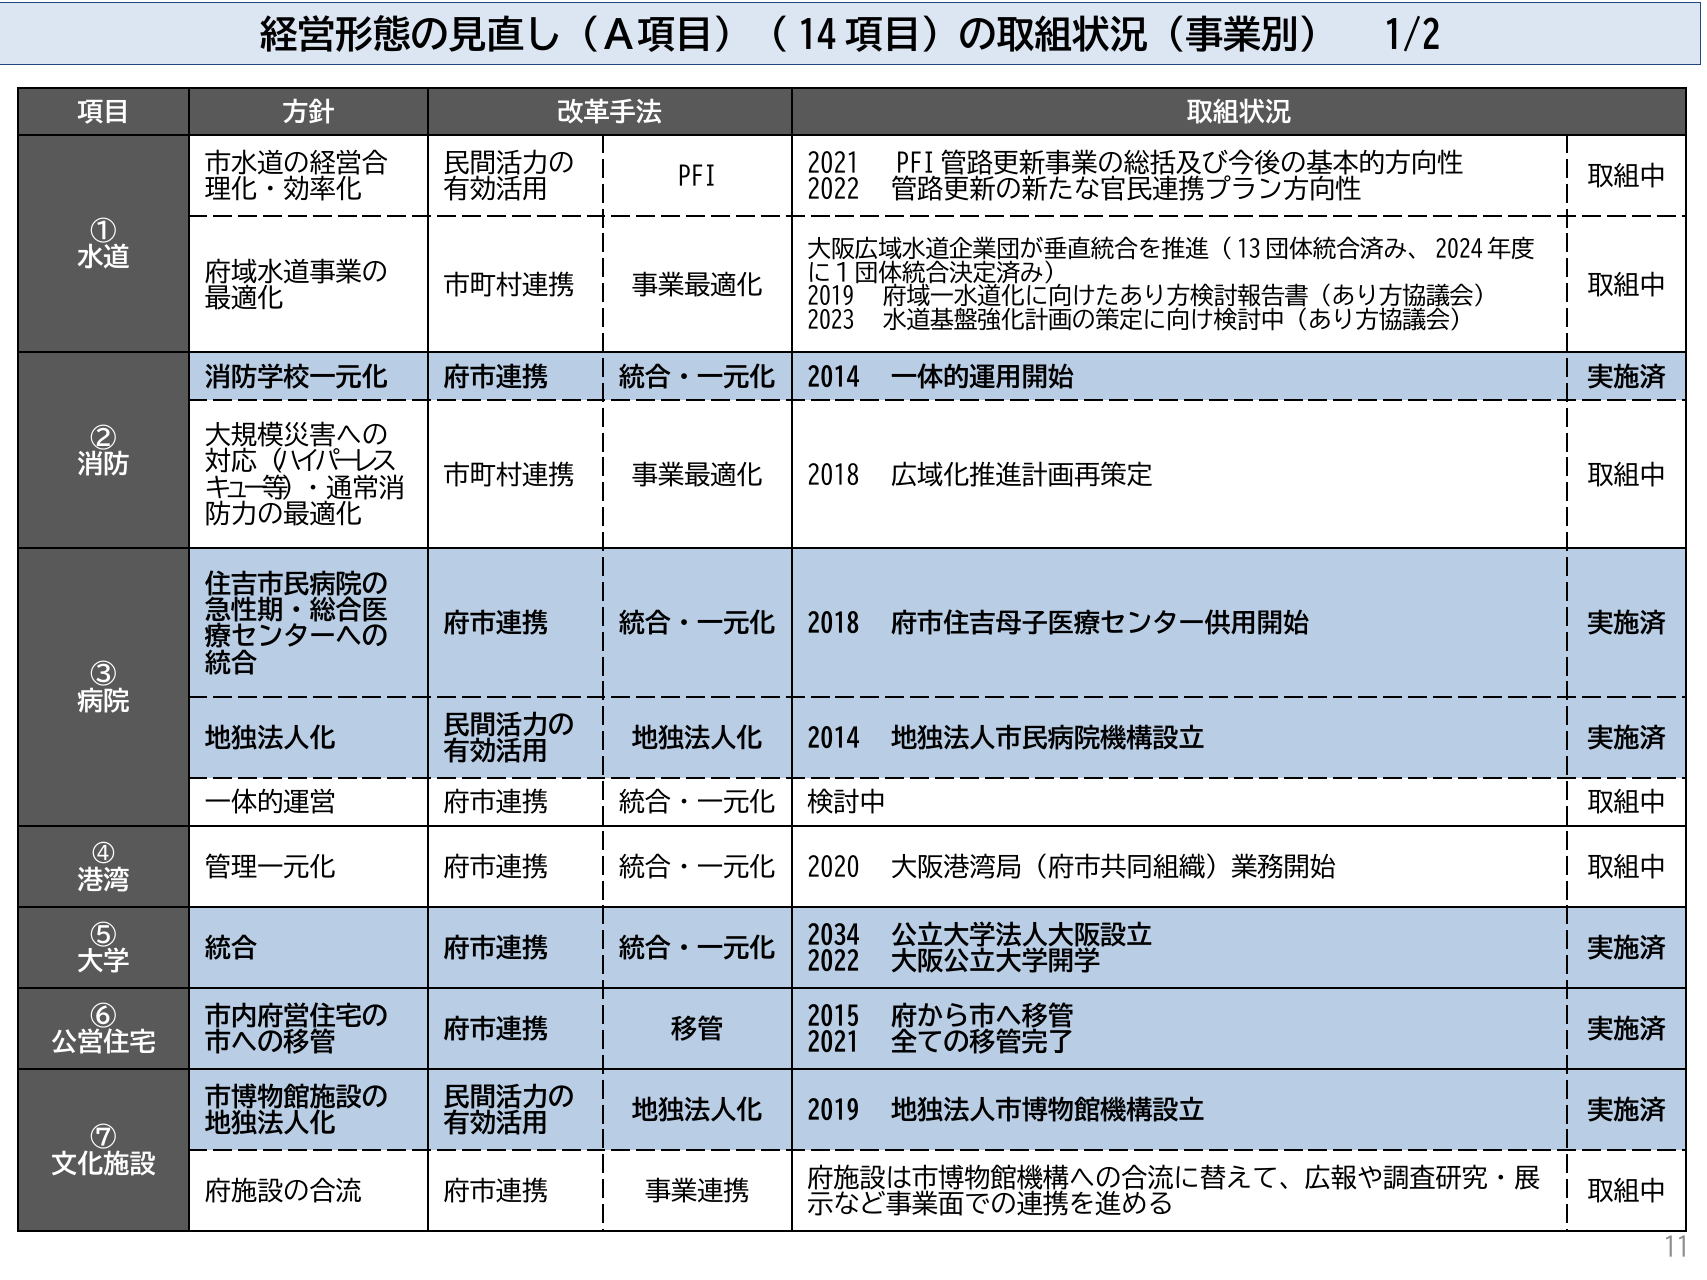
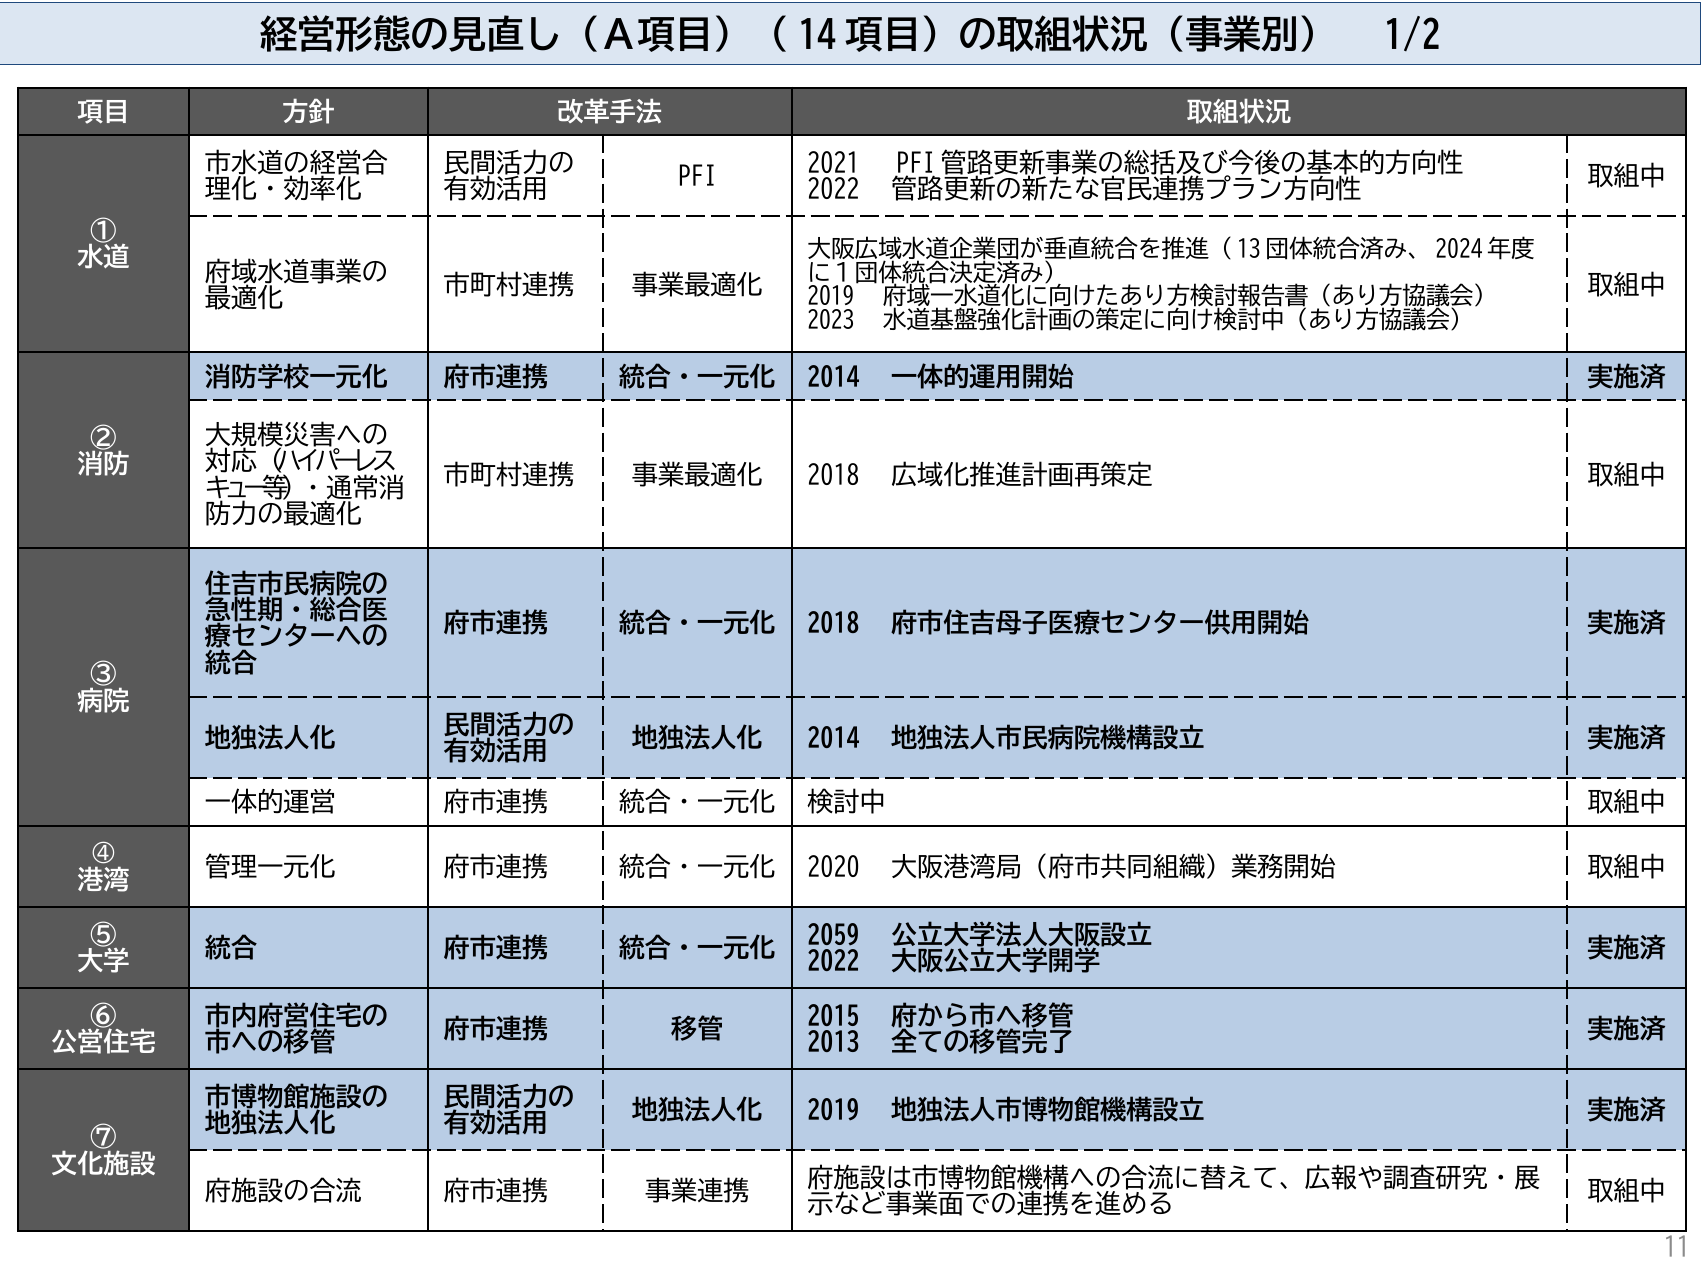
2034: 2034 -> 2059
2021 at (834, 1043): 2021 -> 2013
